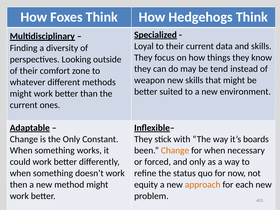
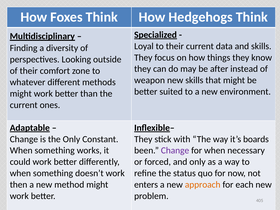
tend: tend -> after
Change at (175, 151) colour: orange -> purple
equity: equity -> enters
